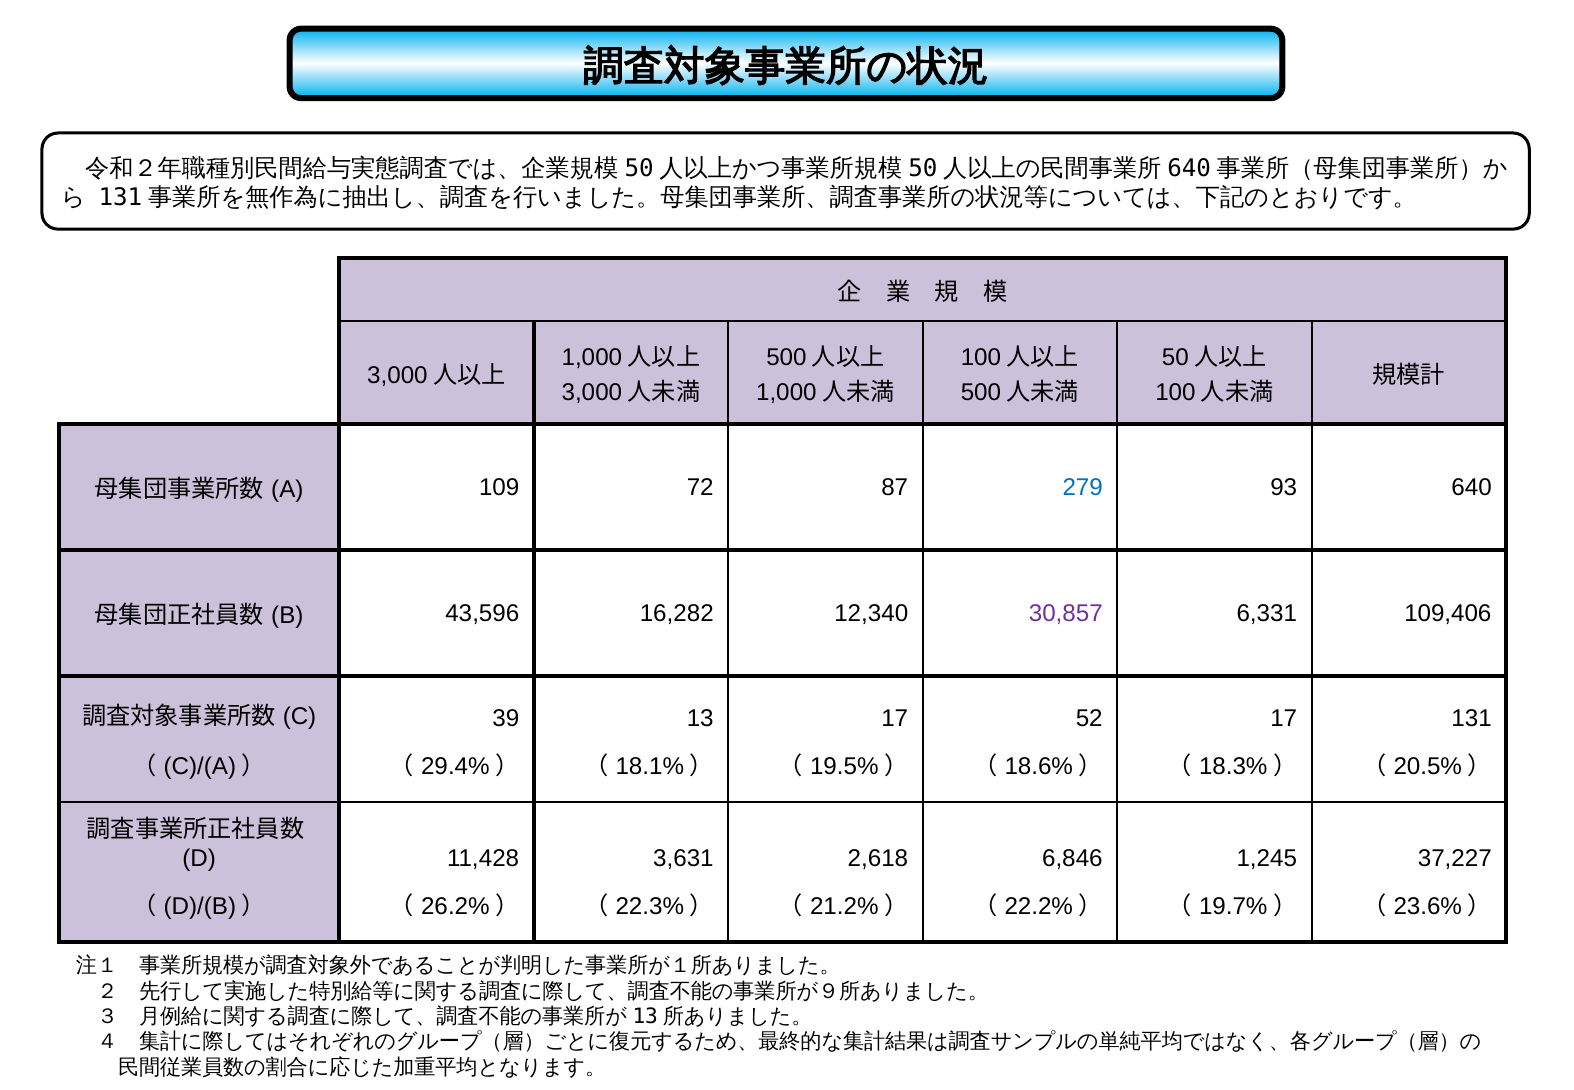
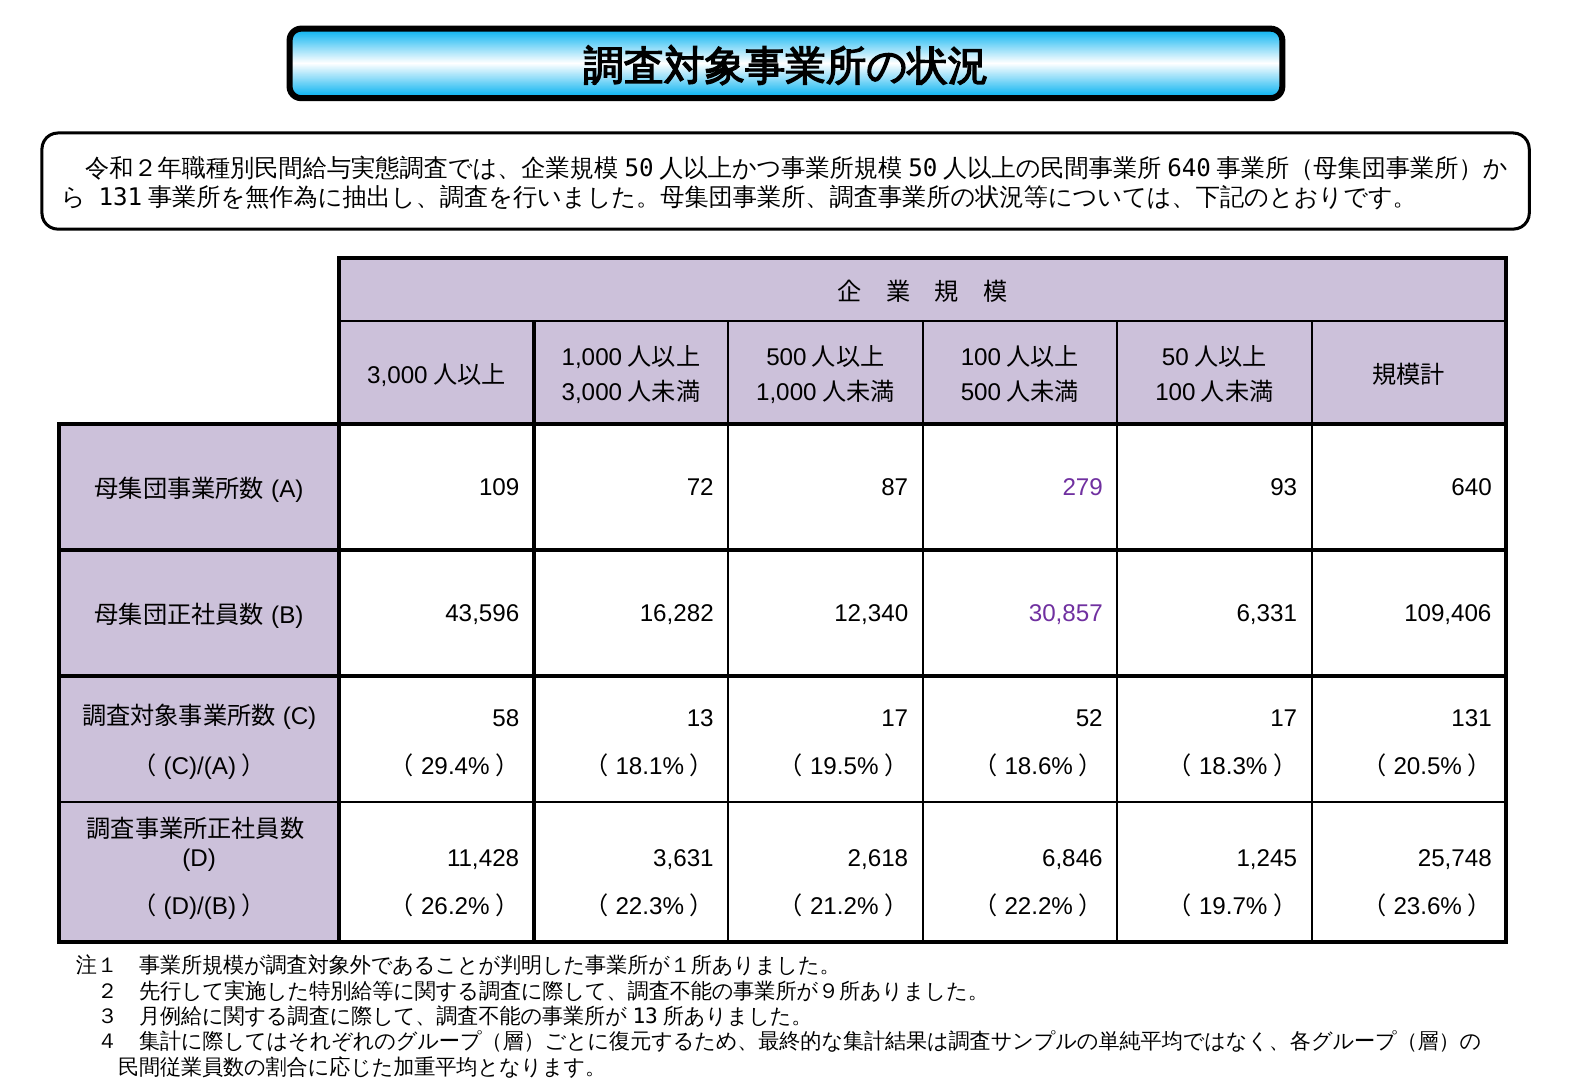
279 colour: blue -> purple
39: 39 -> 58
37,227: 37,227 -> 25,748
